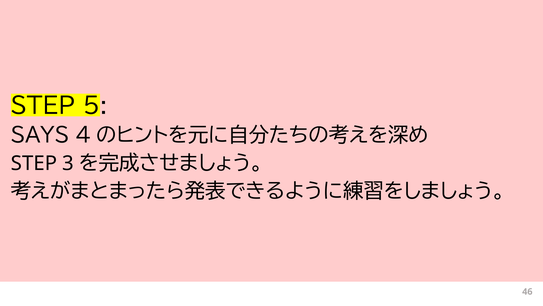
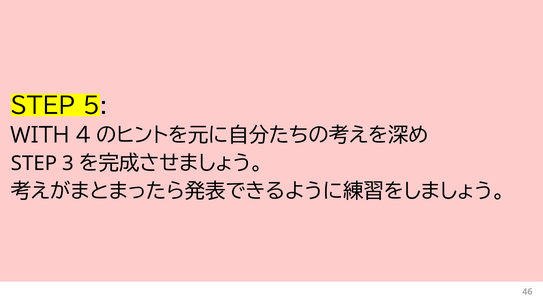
SAYS: SAYS -> WITH
